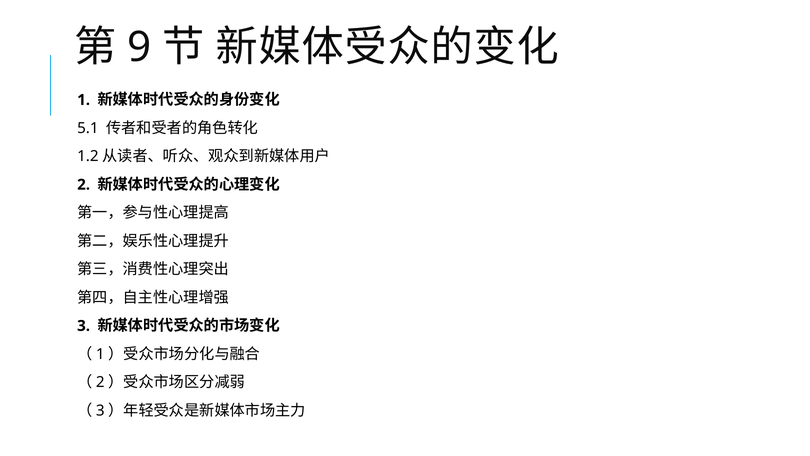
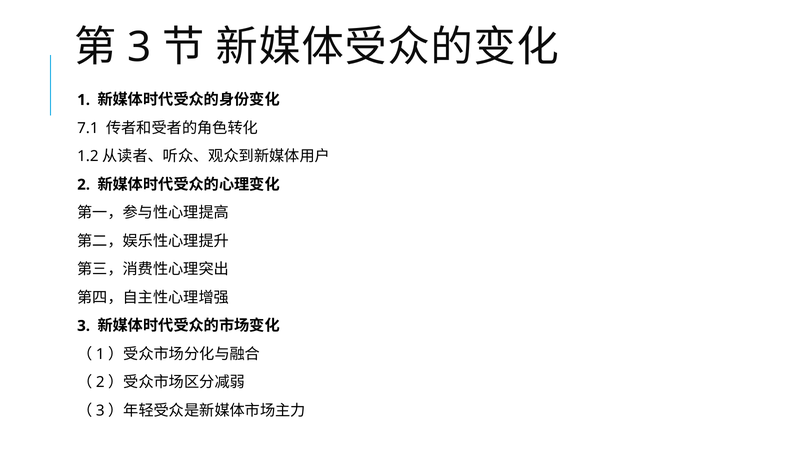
9 at (139, 47): 9 -> 3
5.1: 5.1 -> 7.1
